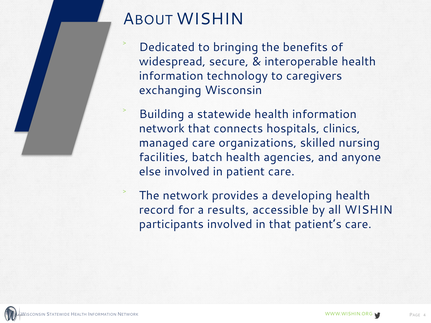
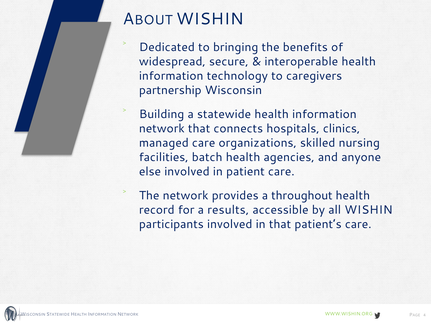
exchanging: exchanging -> partnership
developing: developing -> throughout
